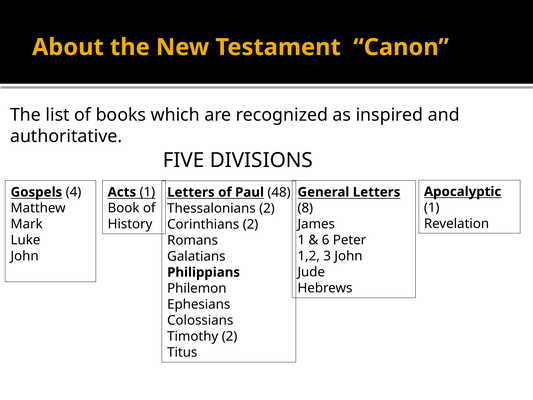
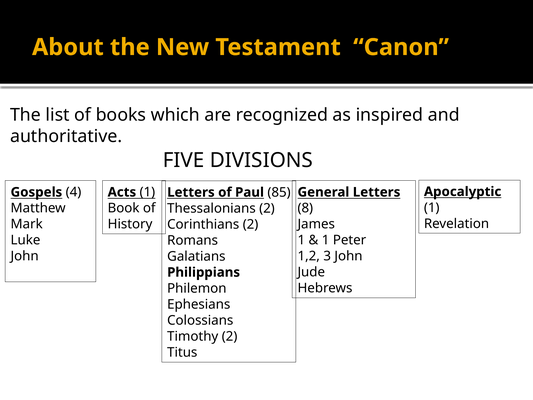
48: 48 -> 85
6 at (326, 240): 6 -> 1
